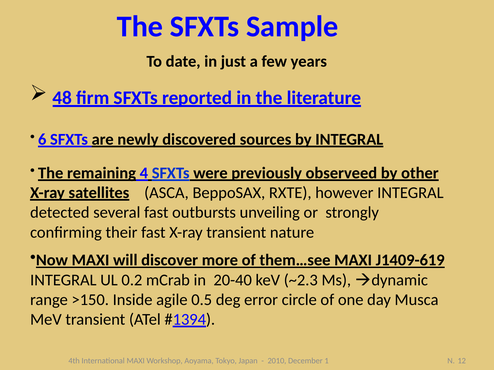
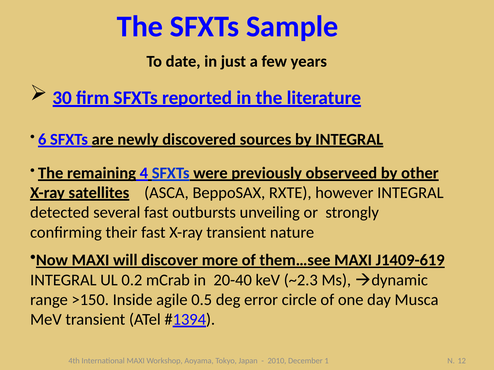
48: 48 -> 30
